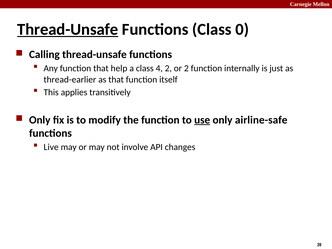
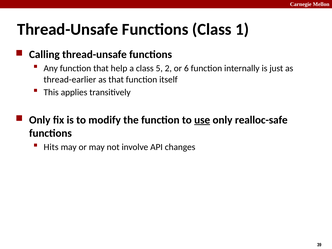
Thread-Unsafe at (68, 29) underline: present -> none
0: 0 -> 1
4: 4 -> 5
or 2: 2 -> 6
airline-safe: airline-safe -> realloc-safe
Live: Live -> Hits
